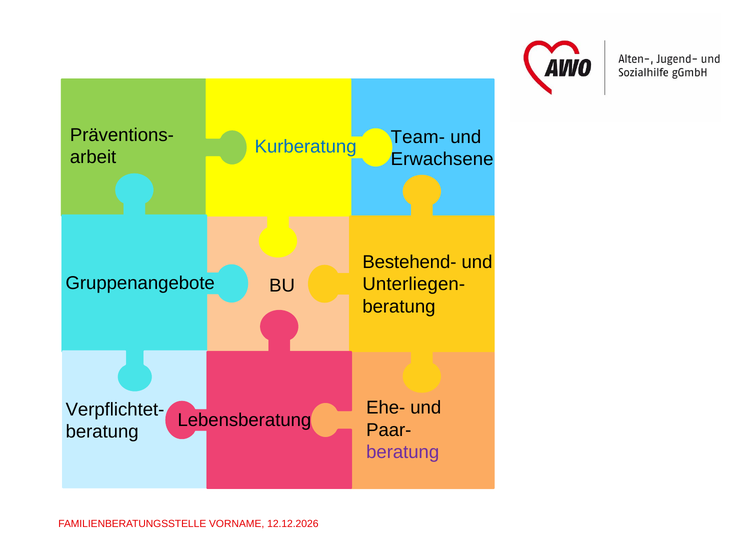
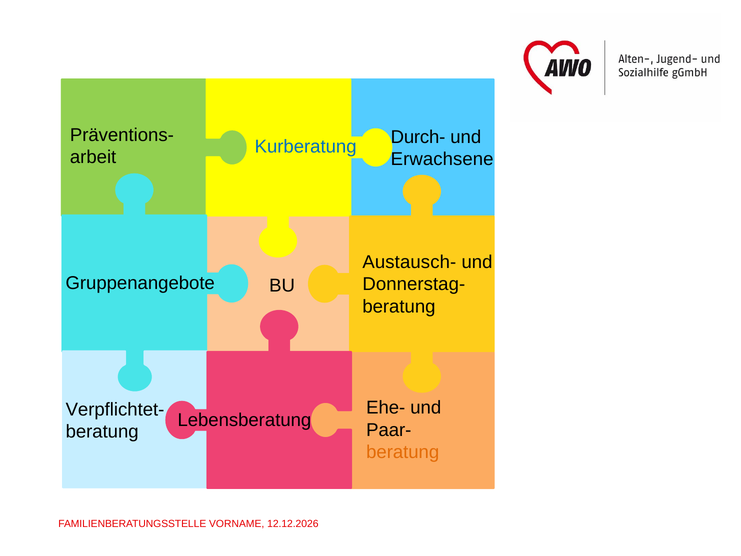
Team-: Team- -> Durch-
Bestehend-: Bestehend- -> Austausch-
Unterliegen-: Unterliegen- -> Donnerstag-
beratung at (403, 452) colour: purple -> orange
